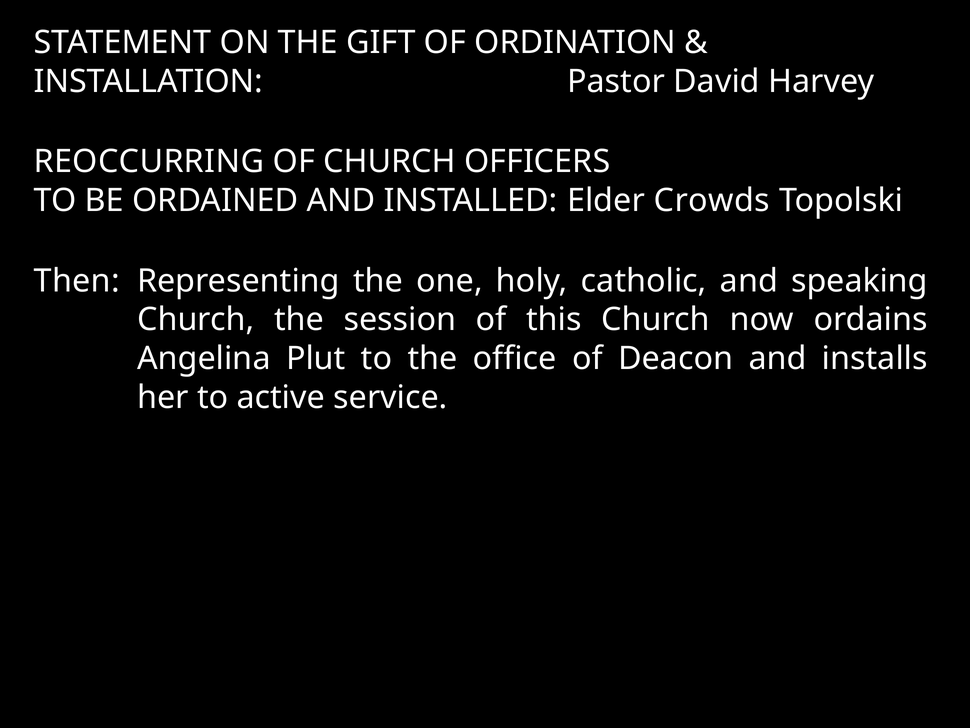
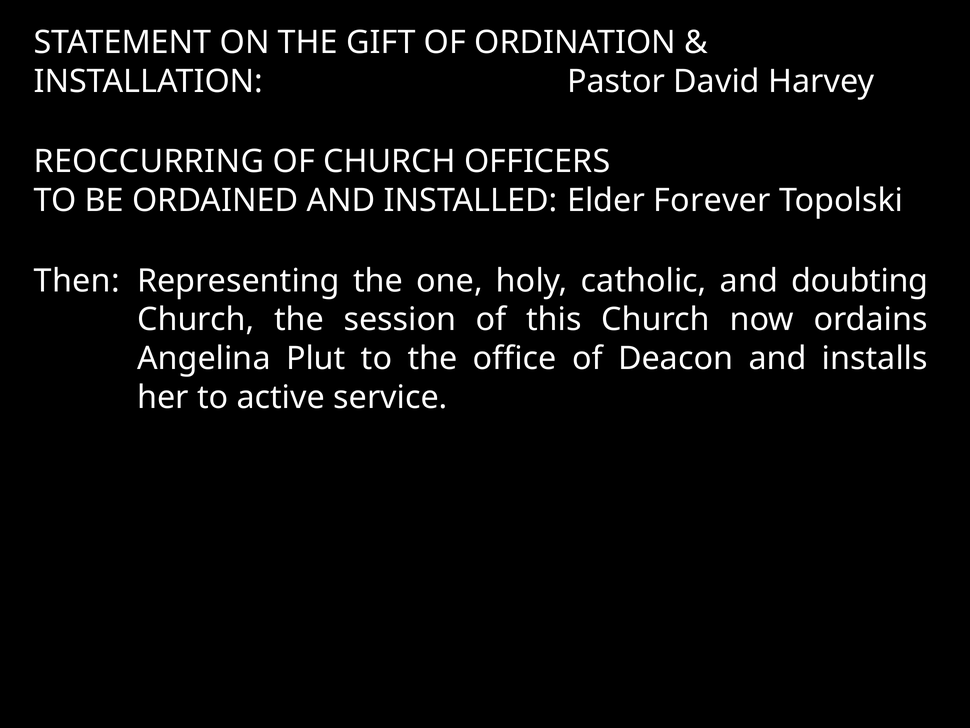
Crowds: Crowds -> Forever
speaking: speaking -> doubting
